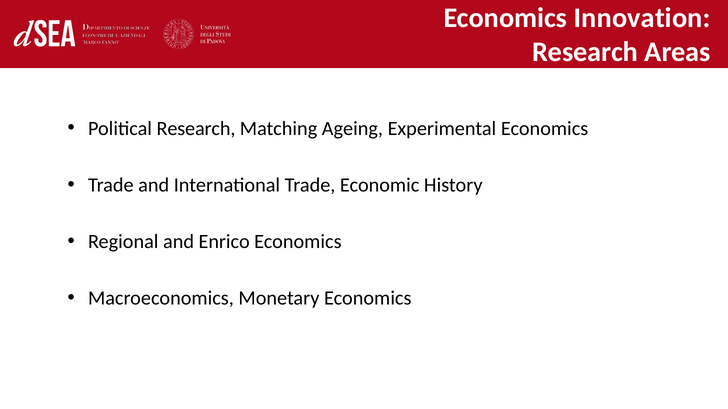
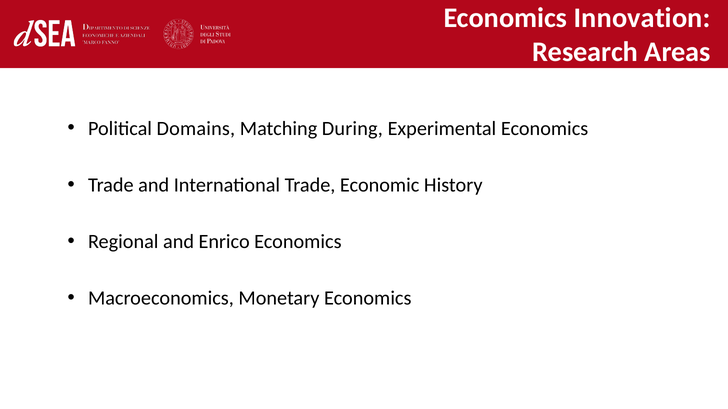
Political Research: Research -> Domains
Ageing: Ageing -> During
